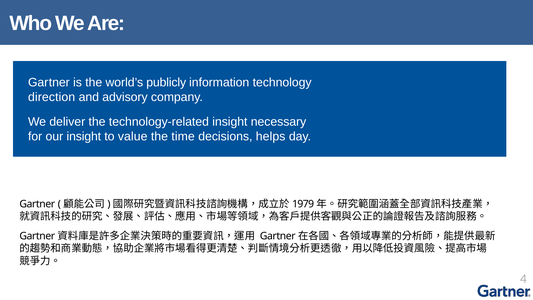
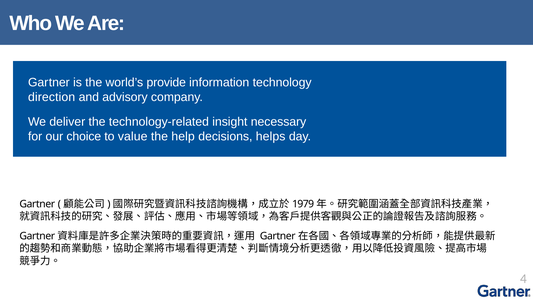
publicly: publicly -> provide
our insight: insight -> choice
time: time -> help
